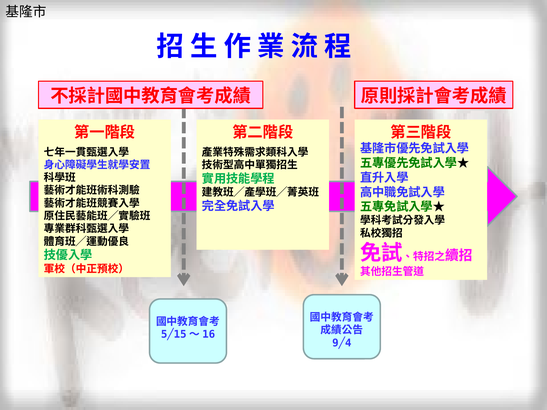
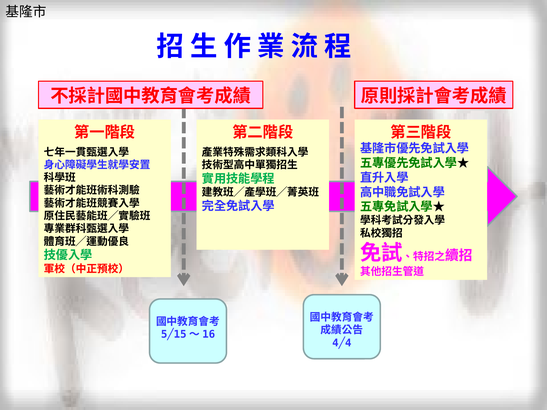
9╱4: 9╱4 -> 4╱4
